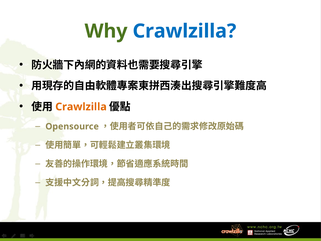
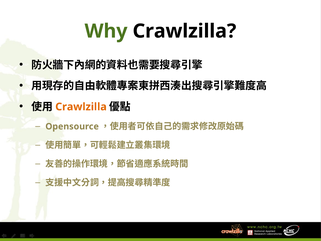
Crawlzilla at (184, 31) colour: blue -> black
